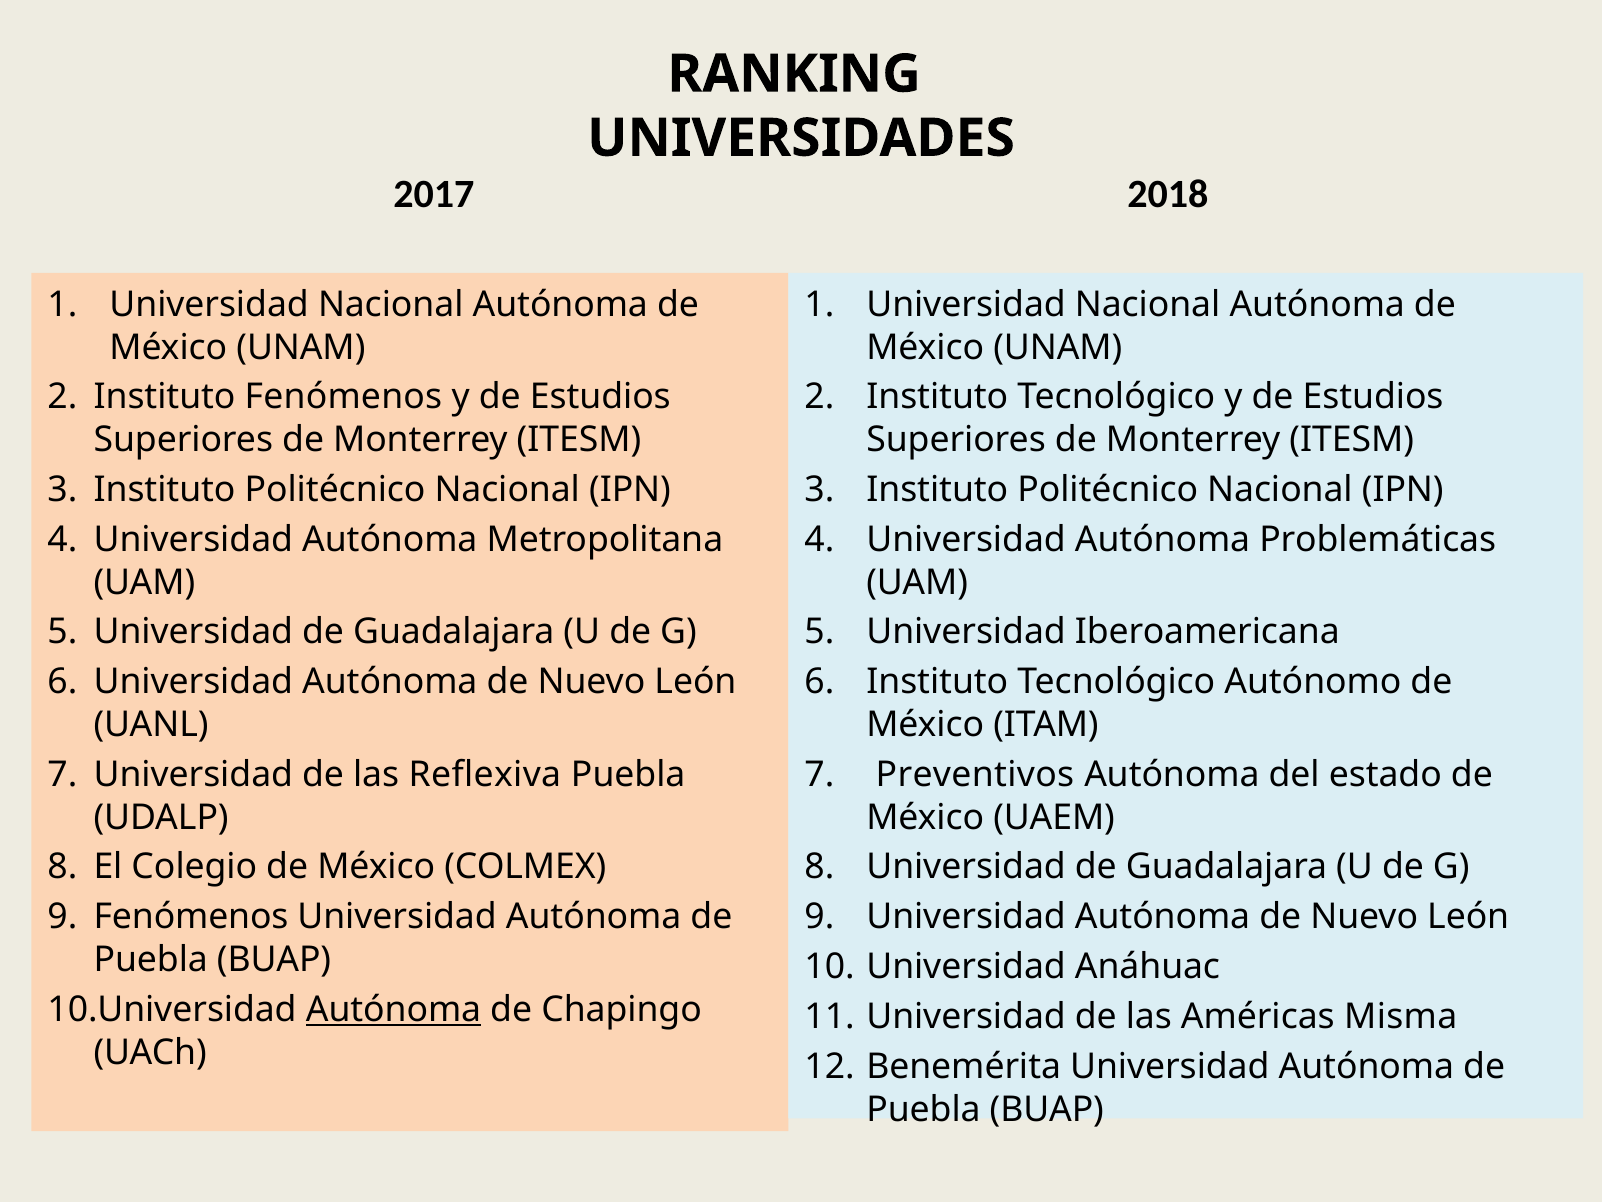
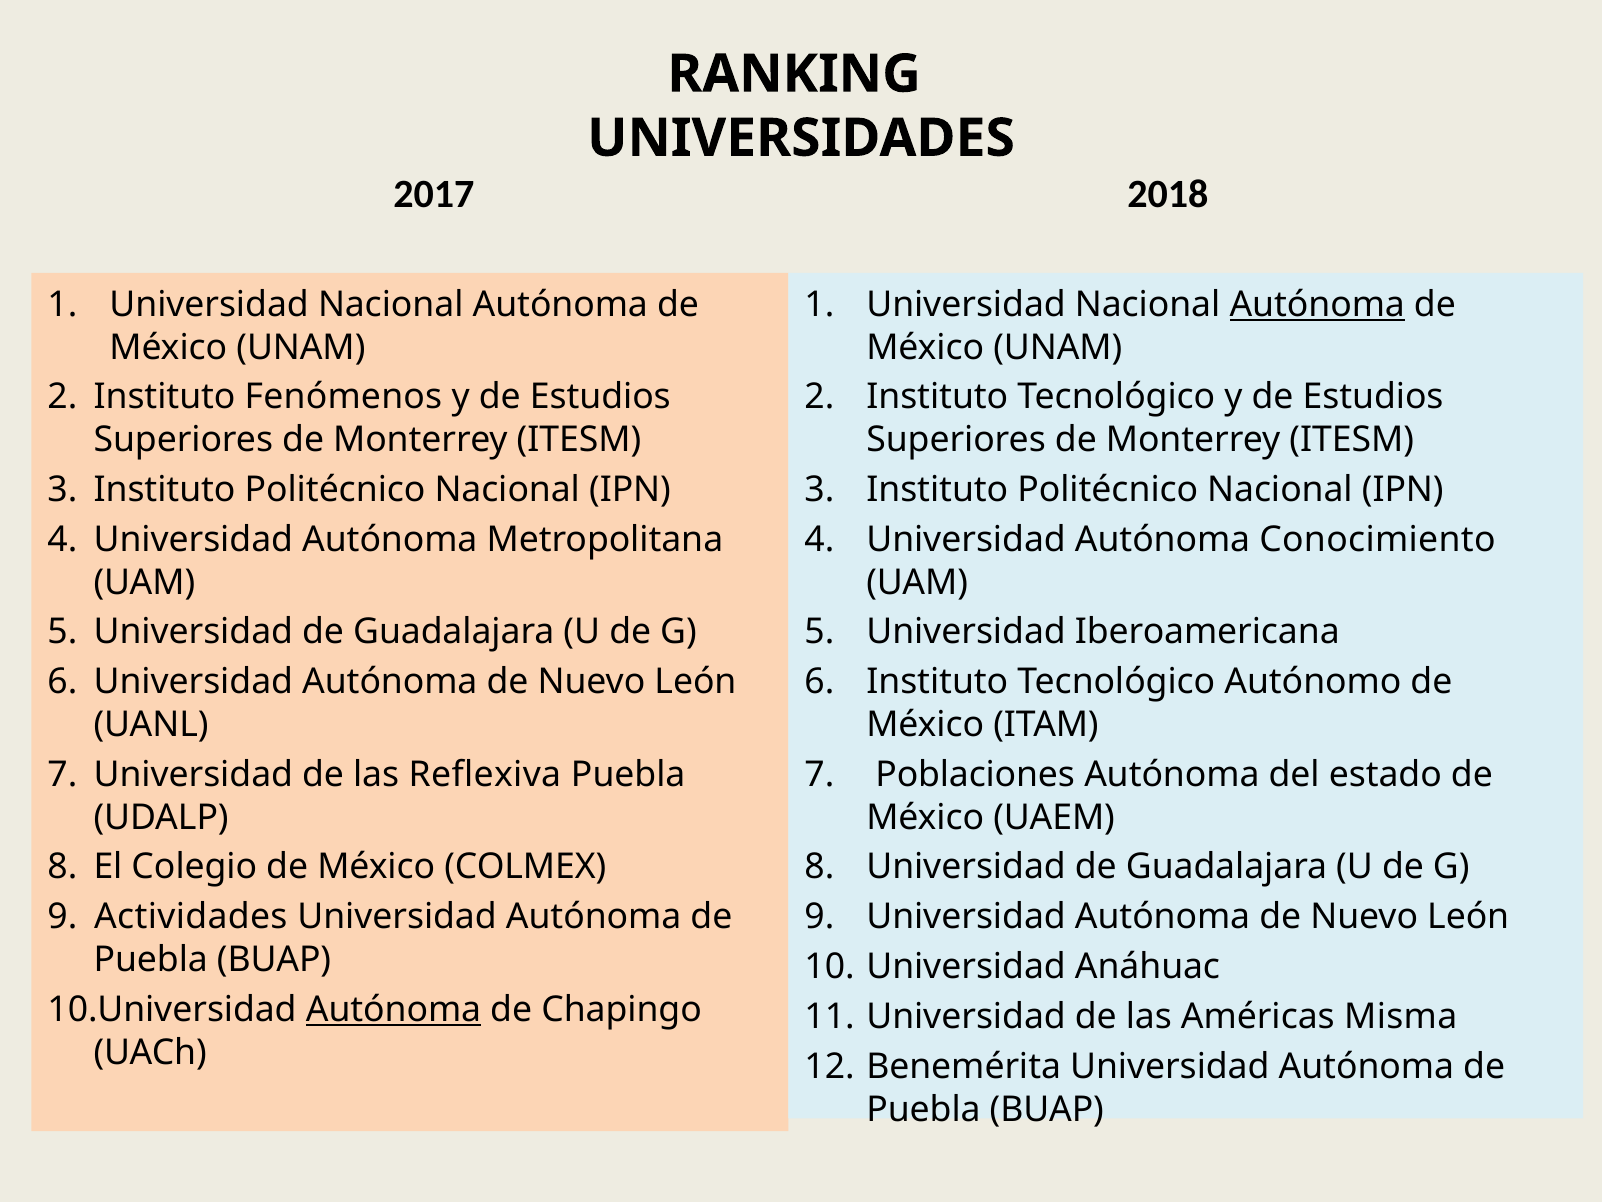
Autónoma at (1317, 305) underline: none -> present
Problemáticas: Problemáticas -> Conocimiento
Preventivos: Preventivos -> Poblaciones
Fenómenos at (191, 917): Fenómenos -> Actividades
